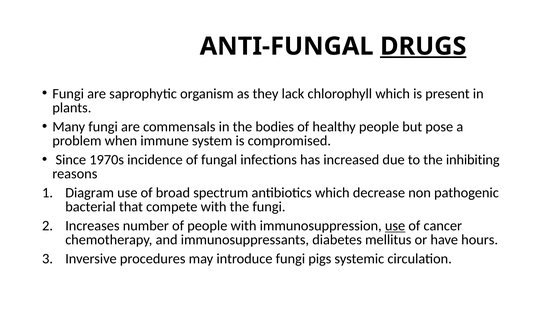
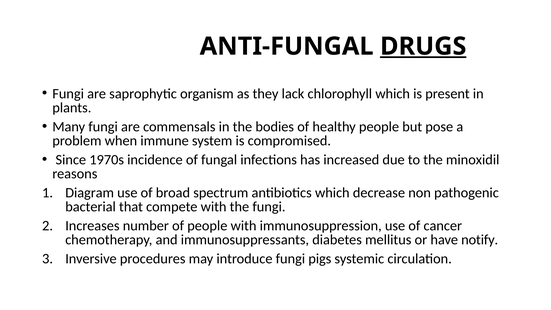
inhibiting: inhibiting -> minoxidil
use at (395, 226) underline: present -> none
hours: hours -> notify
